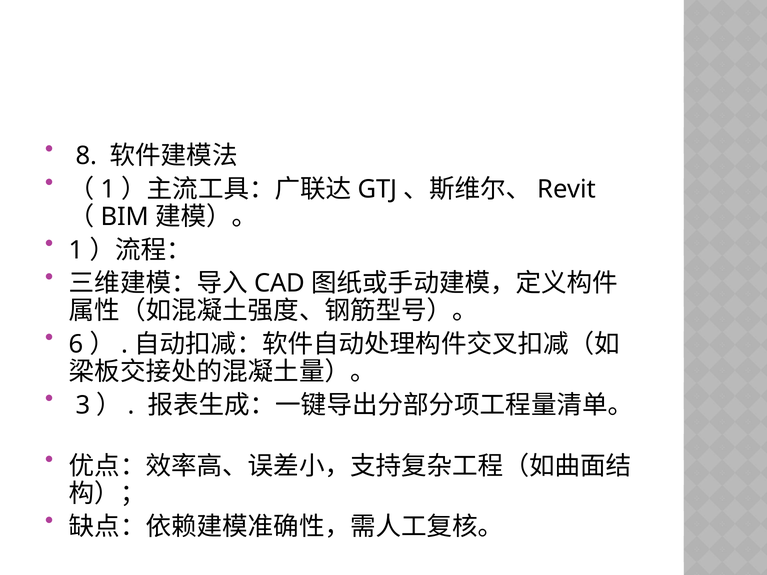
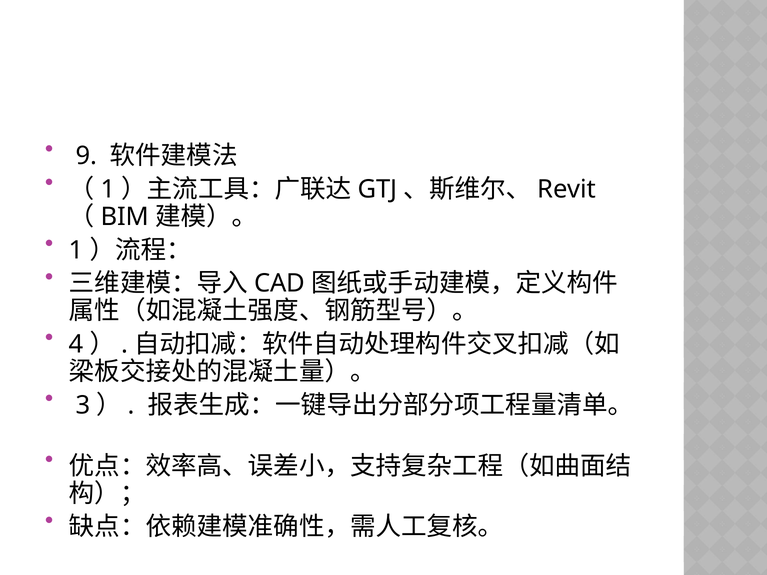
8: 8 -> 9
6: 6 -> 4
